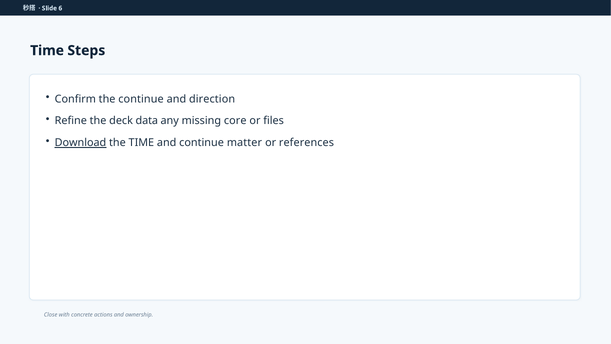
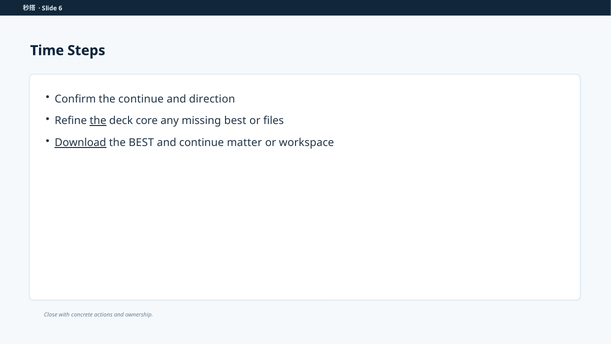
the at (98, 121) underline: none -> present
data: data -> core
missing core: core -> best
the TIME: TIME -> BEST
references: references -> workspace
